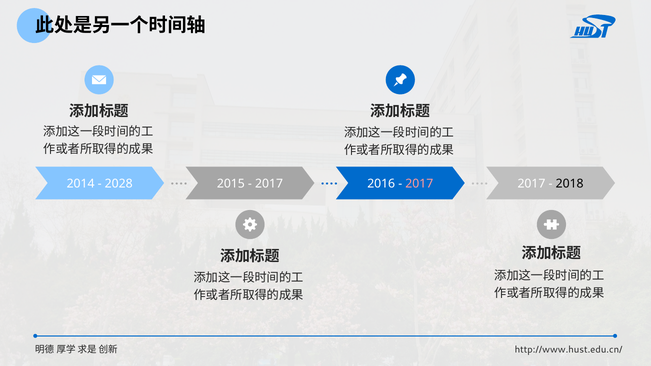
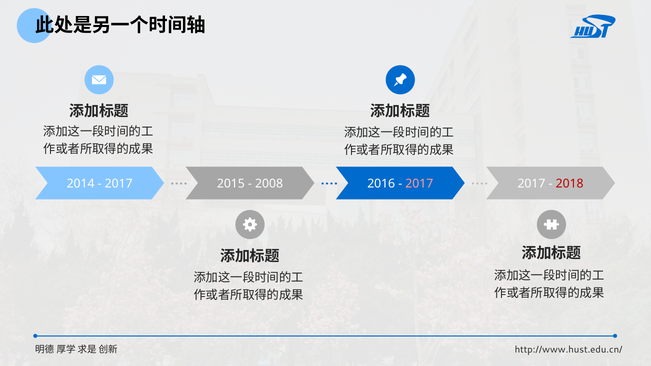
2028 at (119, 184): 2028 -> 2017
2017 at (269, 184): 2017 -> 2008
2018 colour: black -> red
